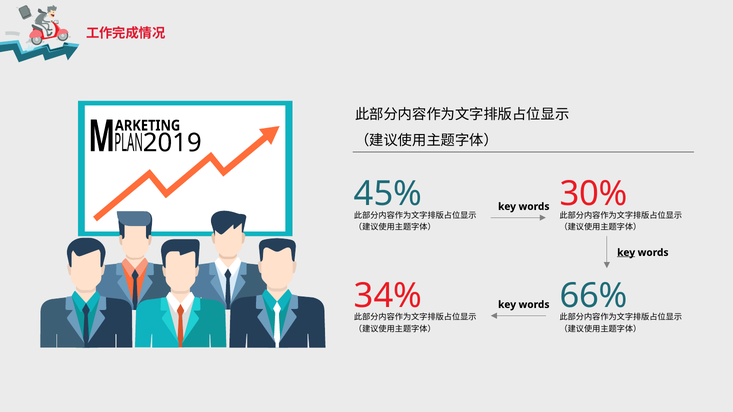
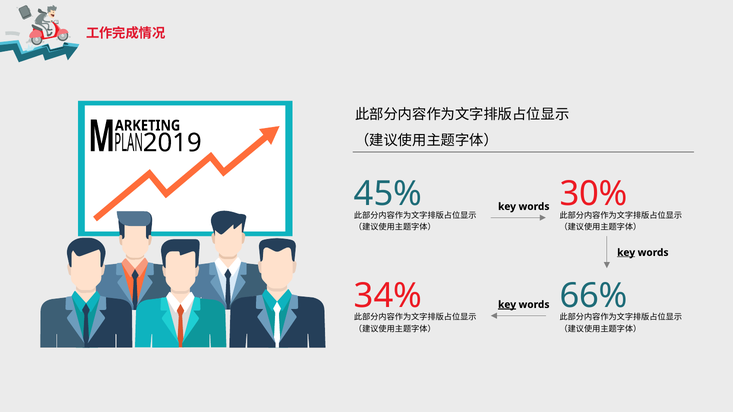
key at (507, 305) underline: none -> present
